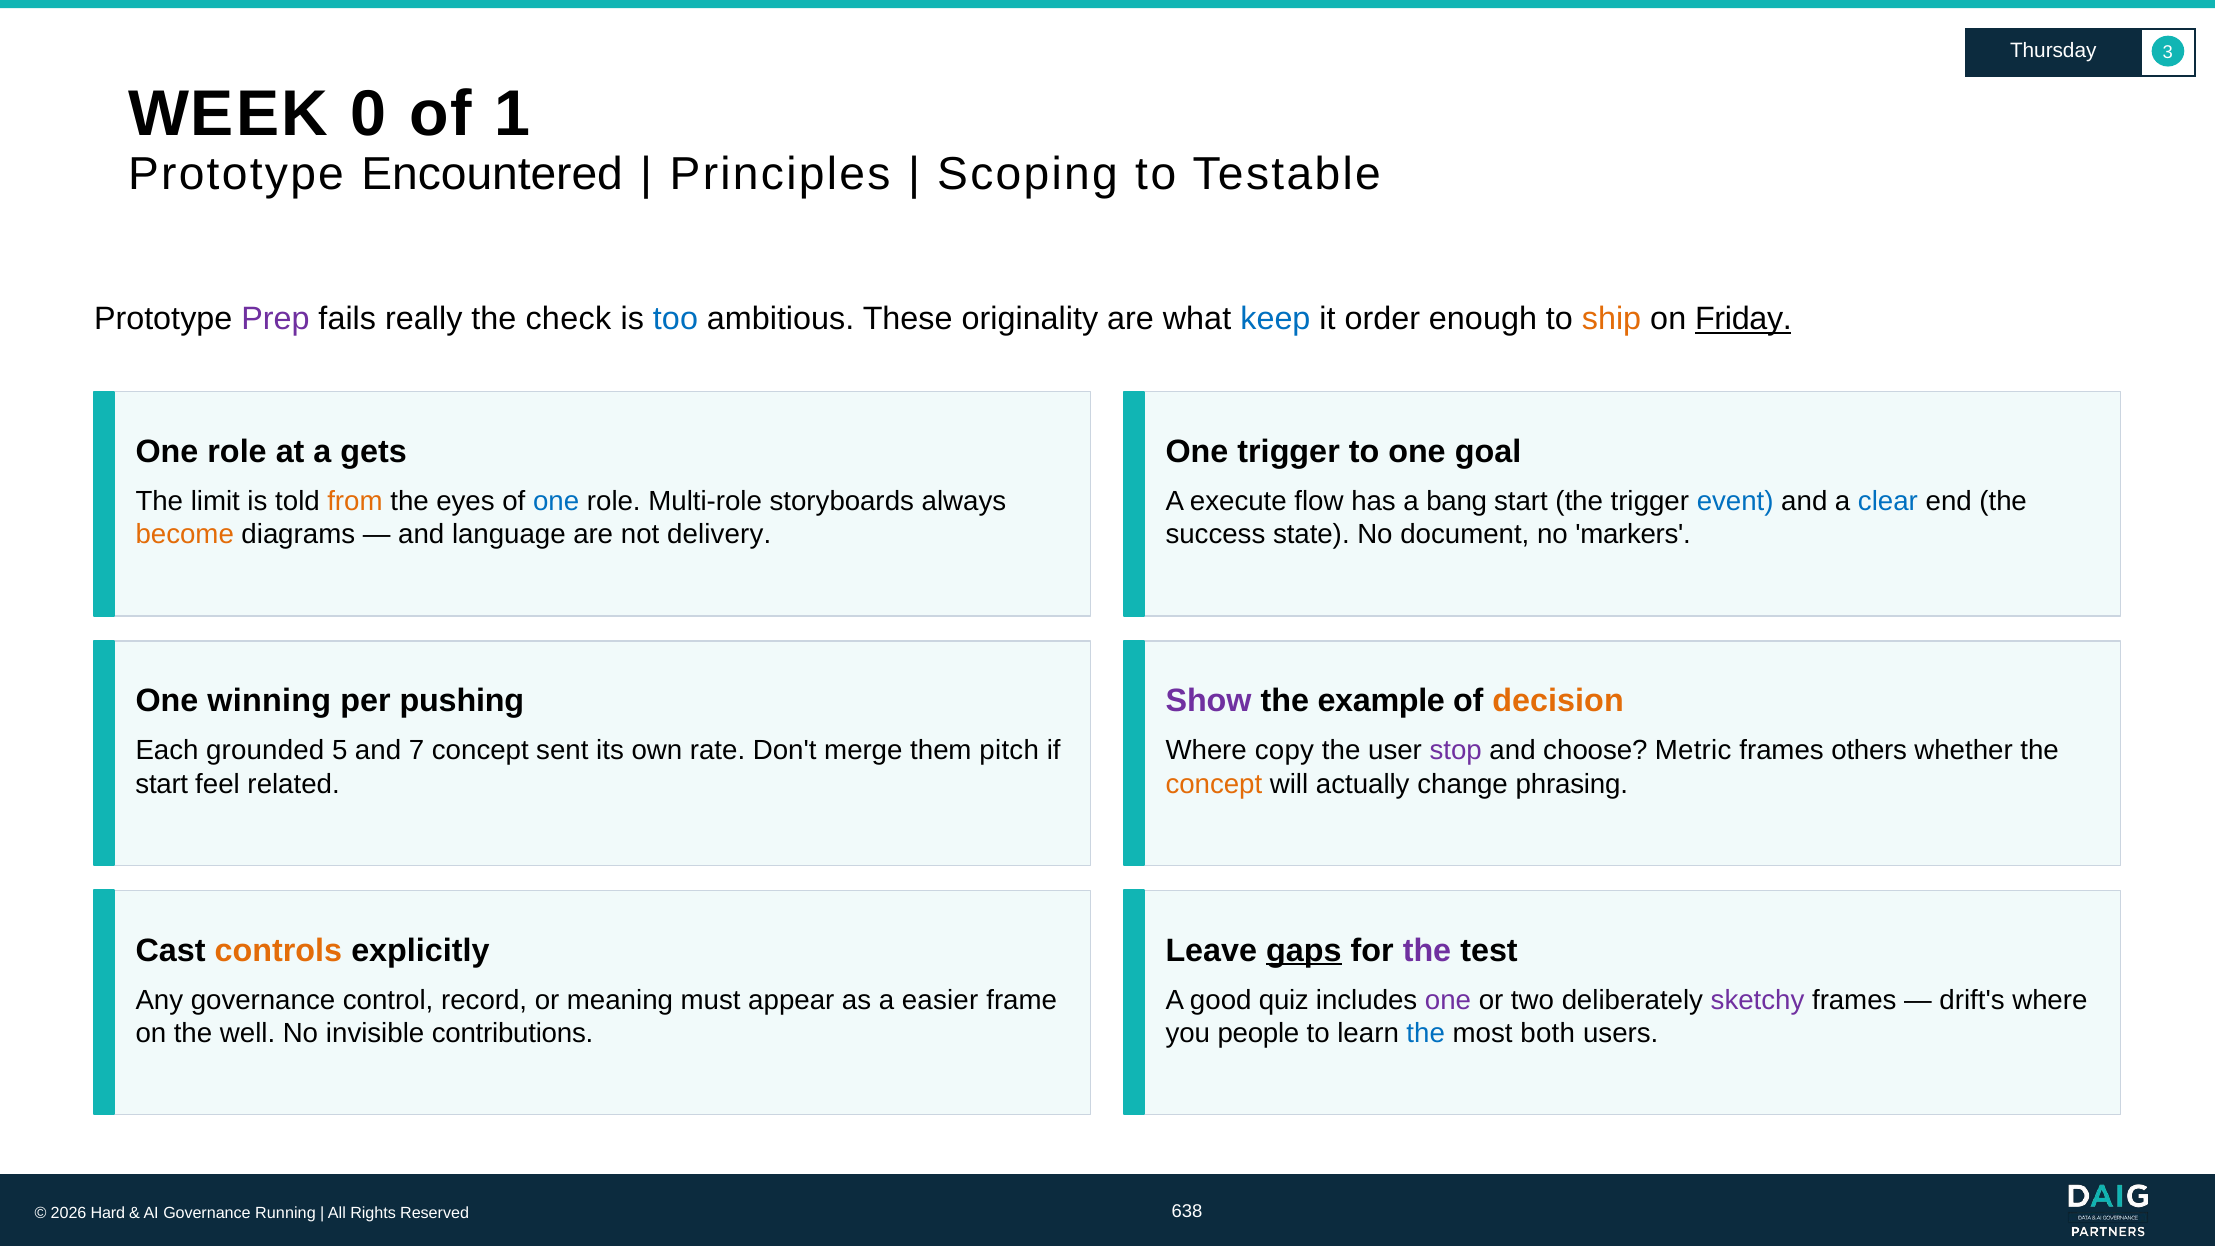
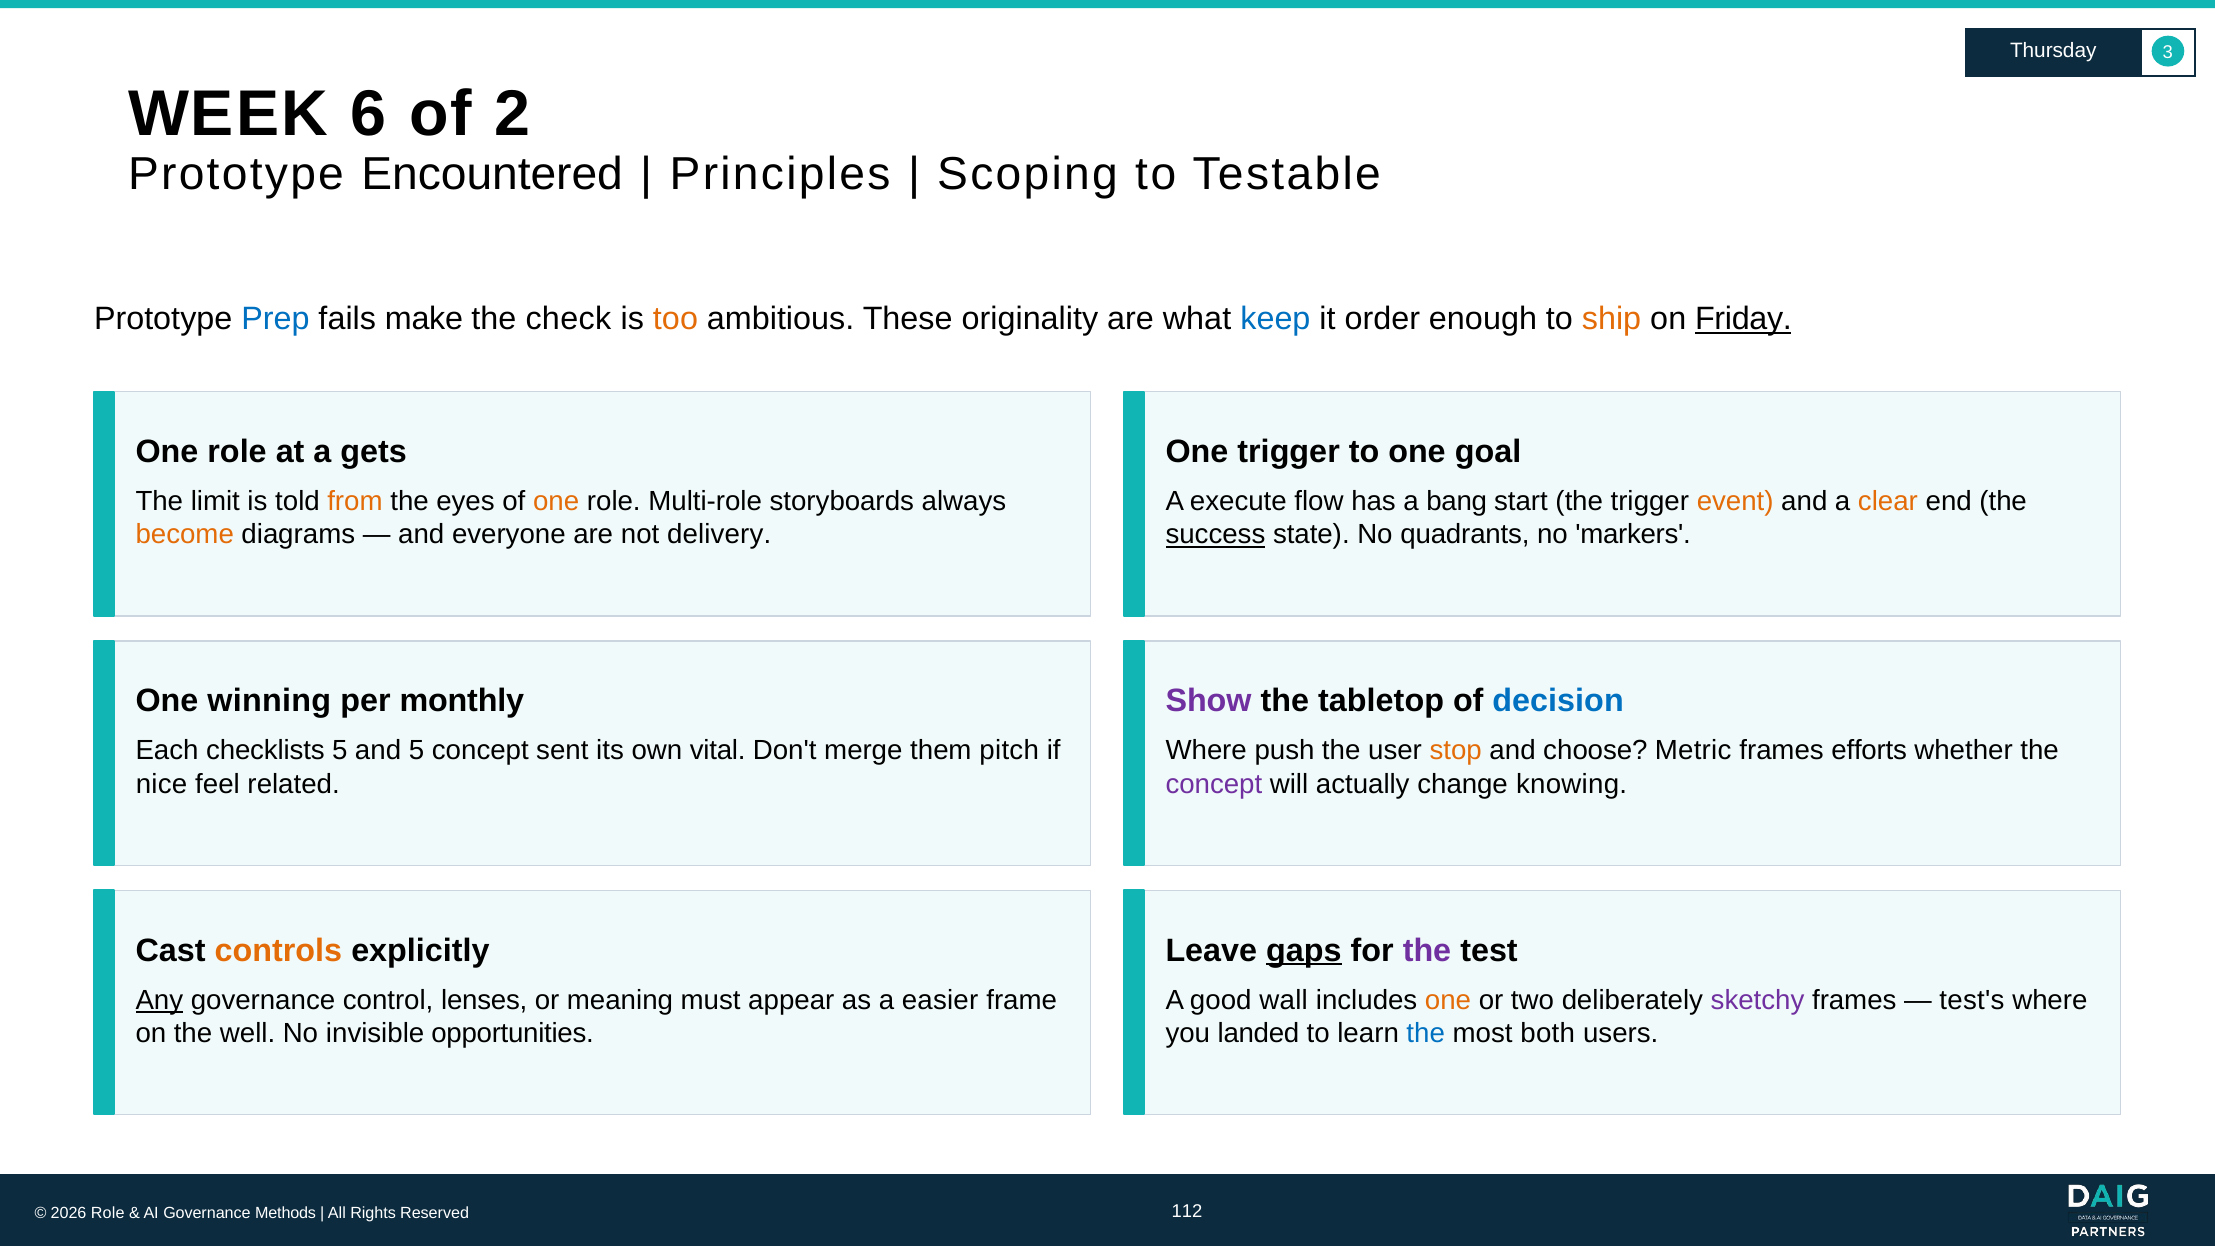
0: 0 -> 6
1: 1 -> 2
Prep colour: purple -> blue
really: really -> make
too colour: blue -> orange
one at (556, 502) colour: blue -> orange
event colour: blue -> orange
clear colour: blue -> orange
language: language -> everyone
success underline: none -> present
document: document -> quadrants
pushing: pushing -> monthly
example: example -> tabletop
decision colour: orange -> blue
grounded: grounded -> checklists
and 7: 7 -> 5
rate: rate -> vital
copy: copy -> push
stop colour: purple -> orange
others: others -> efforts
start at (162, 784): start -> nice
concept at (1214, 784) colour: orange -> purple
phrasing: phrasing -> knowing
Any underline: none -> present
record: record -> lenses
quiz: quiz -> wall
one at (1448, 1000) colour: purple -> orange
drift's: drift's -> test's
contributions: contributions -> opportunities
people: people -> landed
2026 Hard: Hard -> Role
Running: Running -> Methods
638: 638 -> 112
